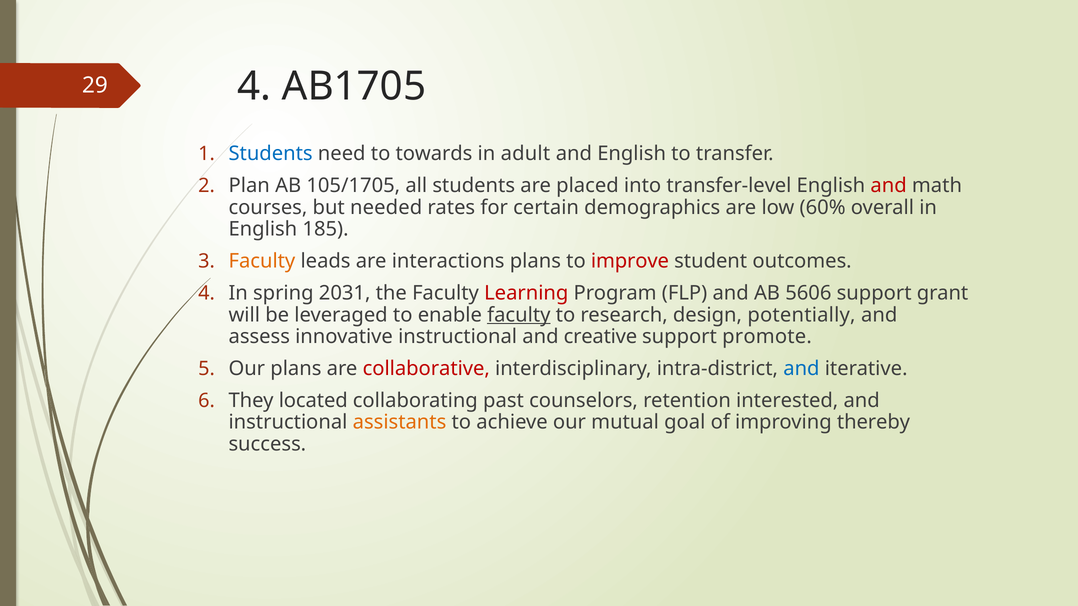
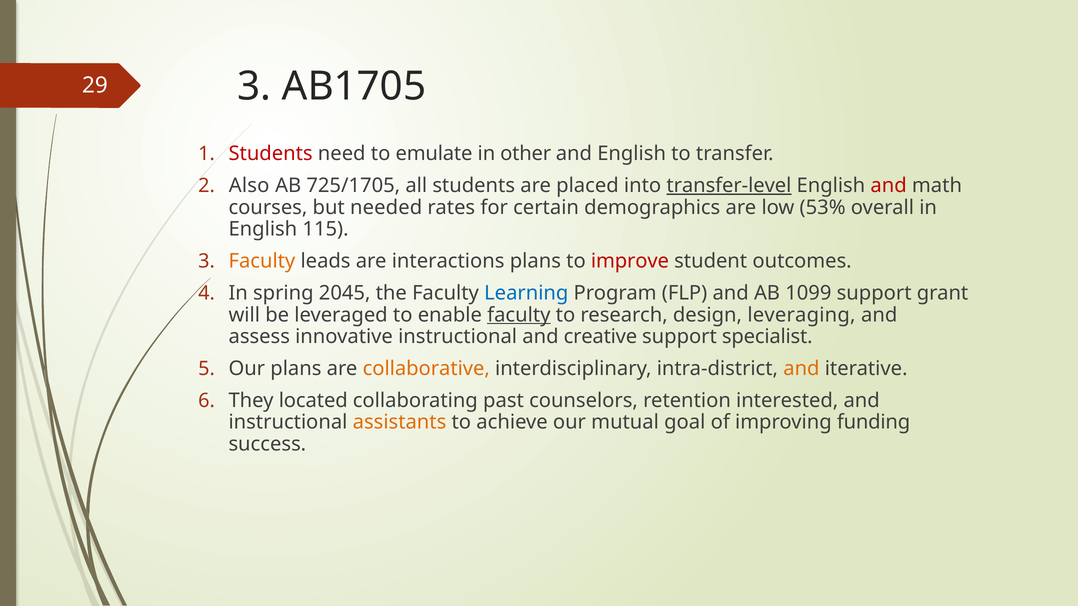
29 4: 4 -> 3
Students at (271, 154) colour: blue -> red
towards: towards -> emulate
adult: adult -> other
Plan: Plan -> Also
105/1705: 105/1705 -> 725/1705
transfer-level underline: none -> present
60%: 60% -> 53%
185: 185 -> 115
2031: 2031 -> 2045
Learning colour: red -> blue
5606: 5606 -> 1099
potentially: potentially -> leveraging
promote: promote -> specialist
collaborative colour: red -> orange
and at (801, 369) colour: blue -> orange
thereby: thereby -> funding
